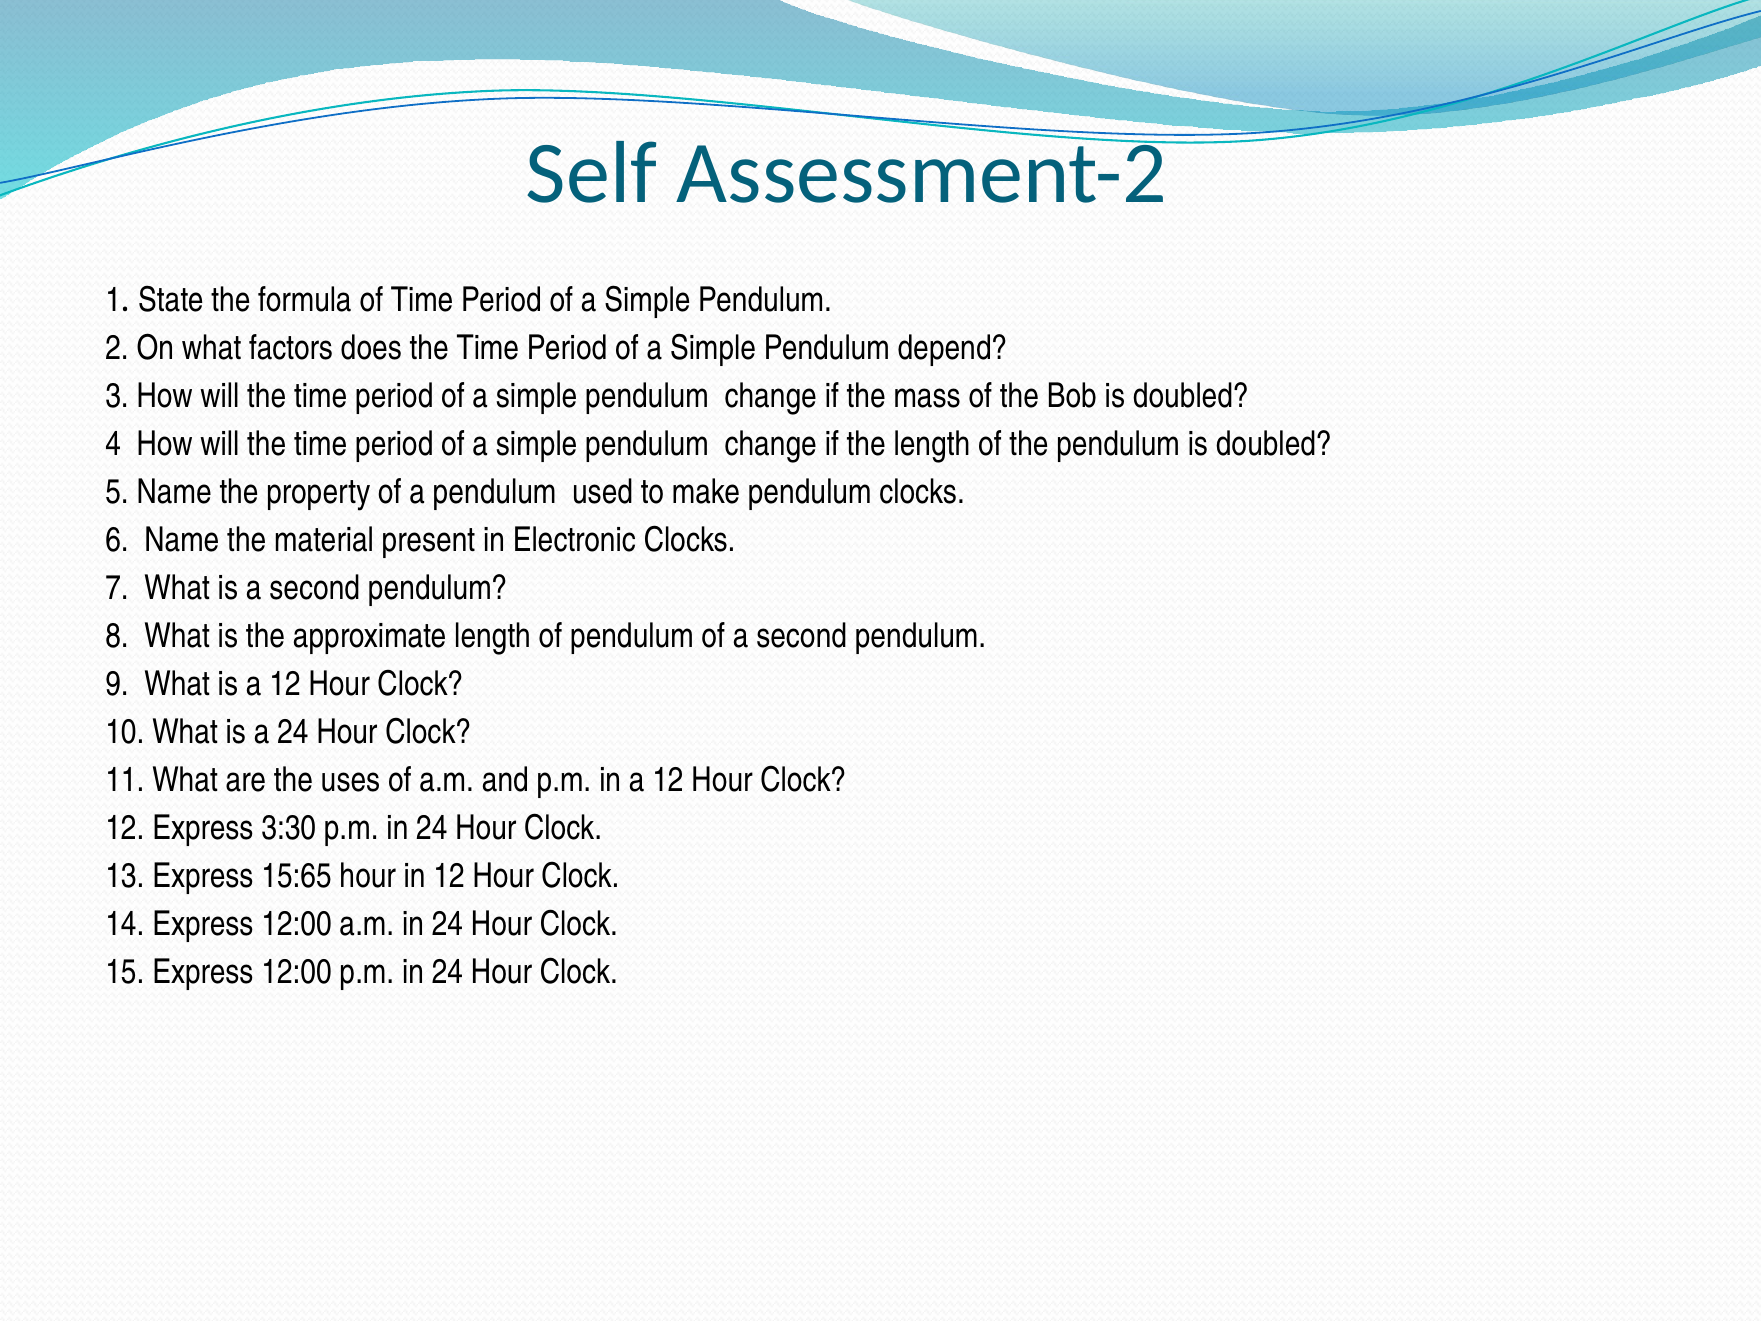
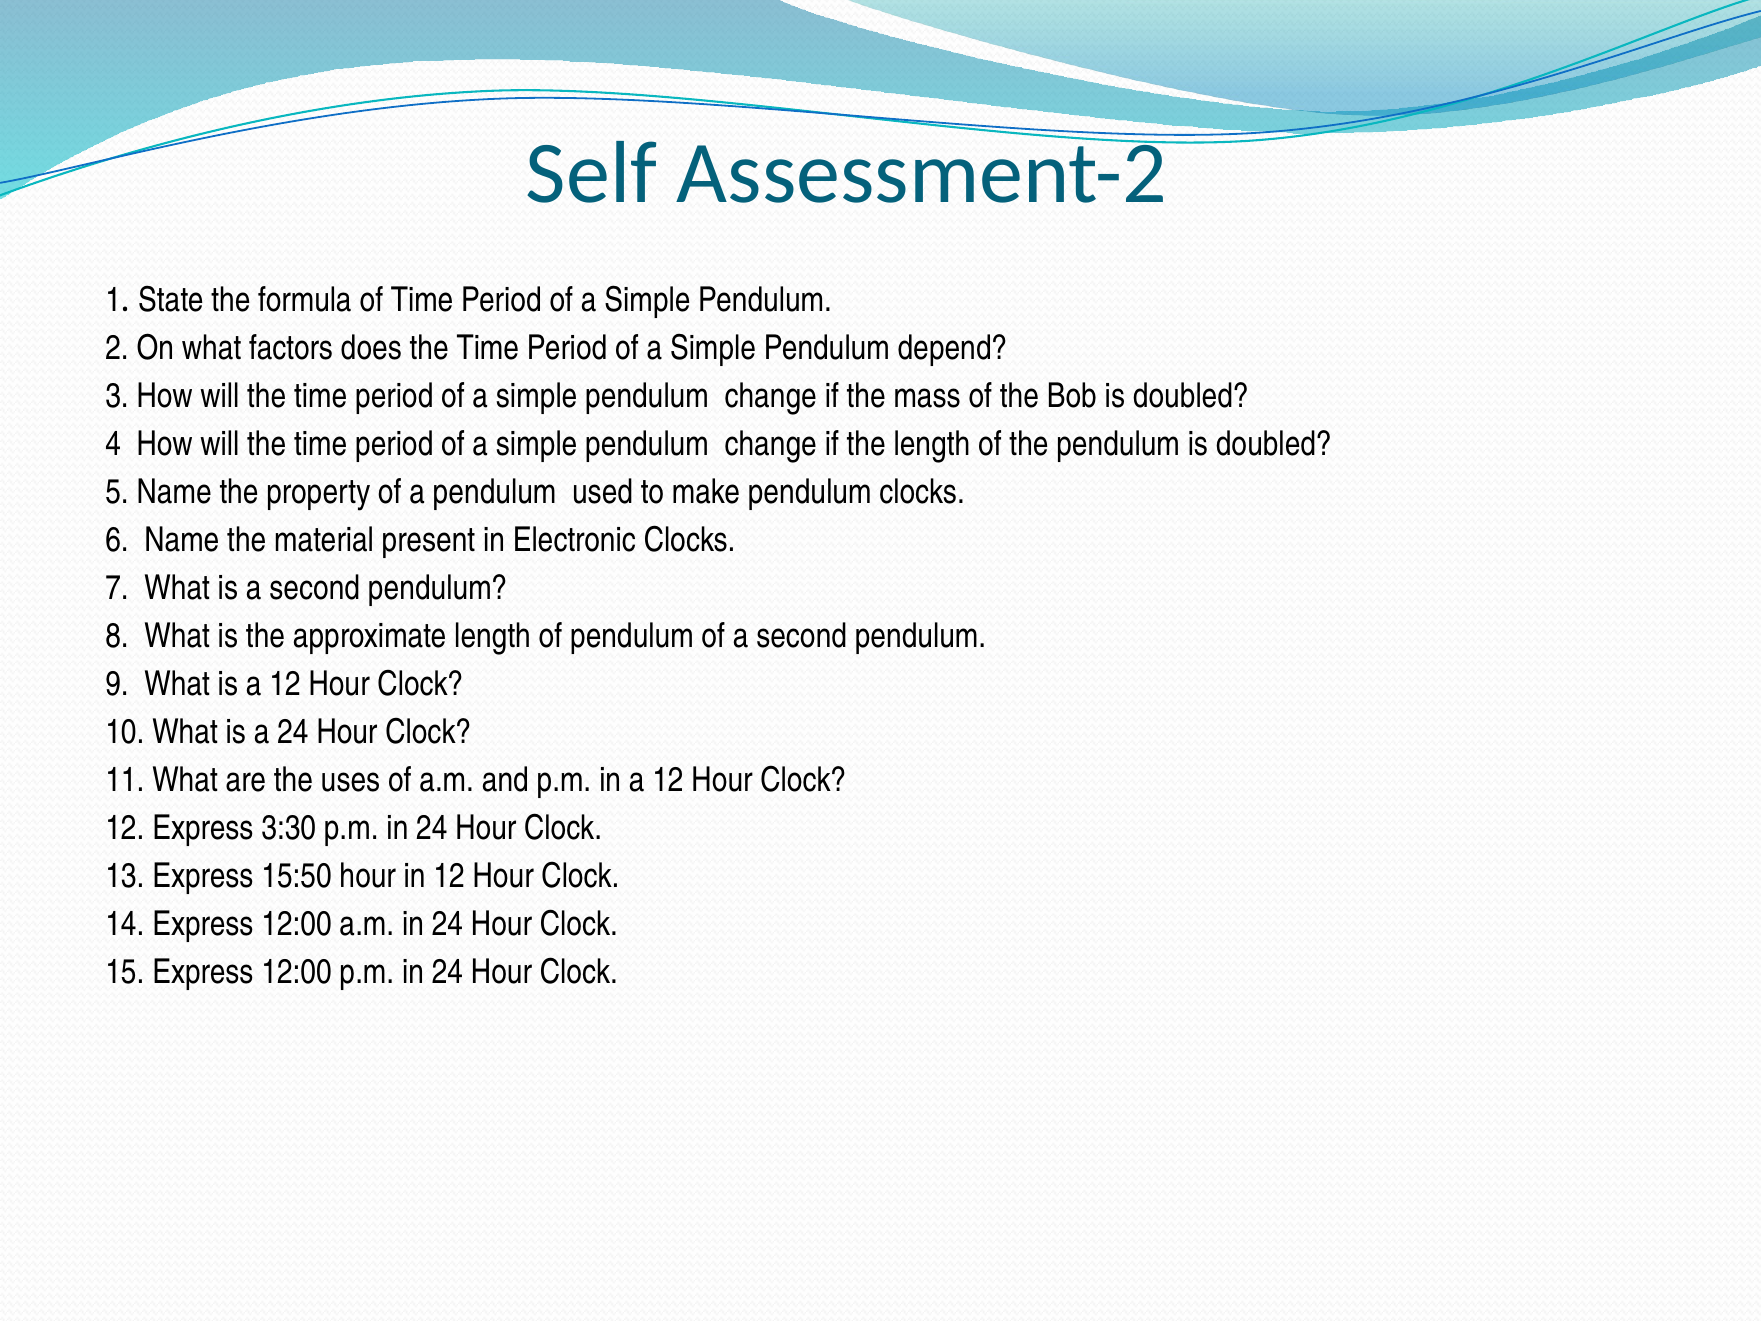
15:65: 15:65 -> 15:50
